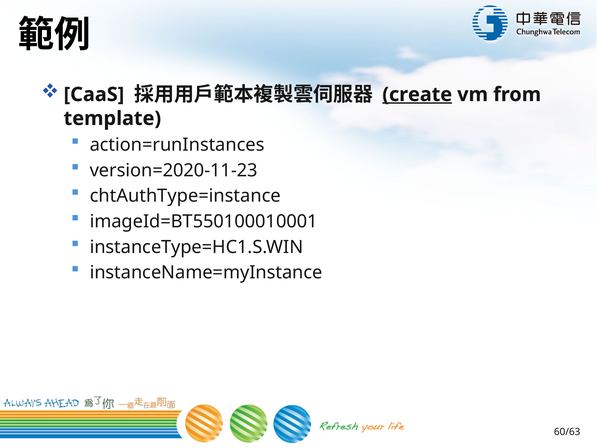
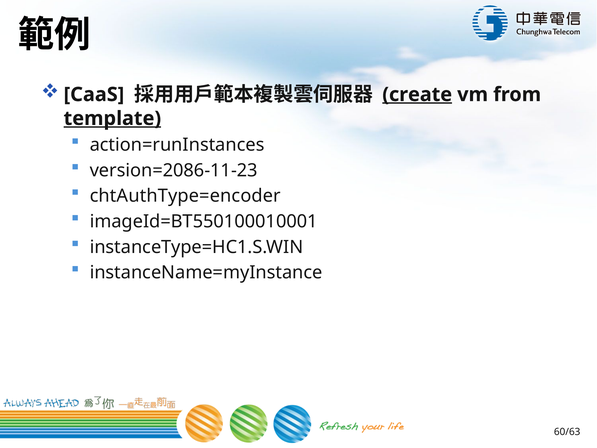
template underline: none -> present
version=2020-11-23: version=2020-11-23 -> version=2086-11-23
chtAuthType=instance: chtAuthType=instance -> chtAuthType=encoder
